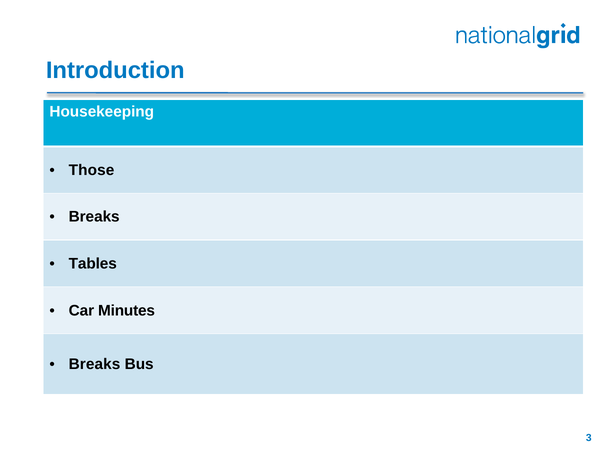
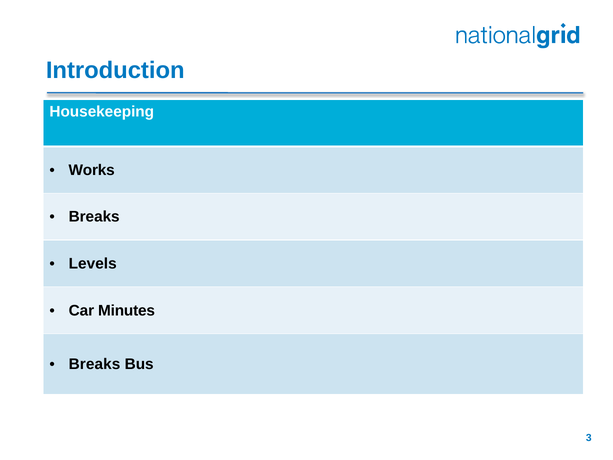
Those: Those -> Works
Tables: Tables -> Levels
